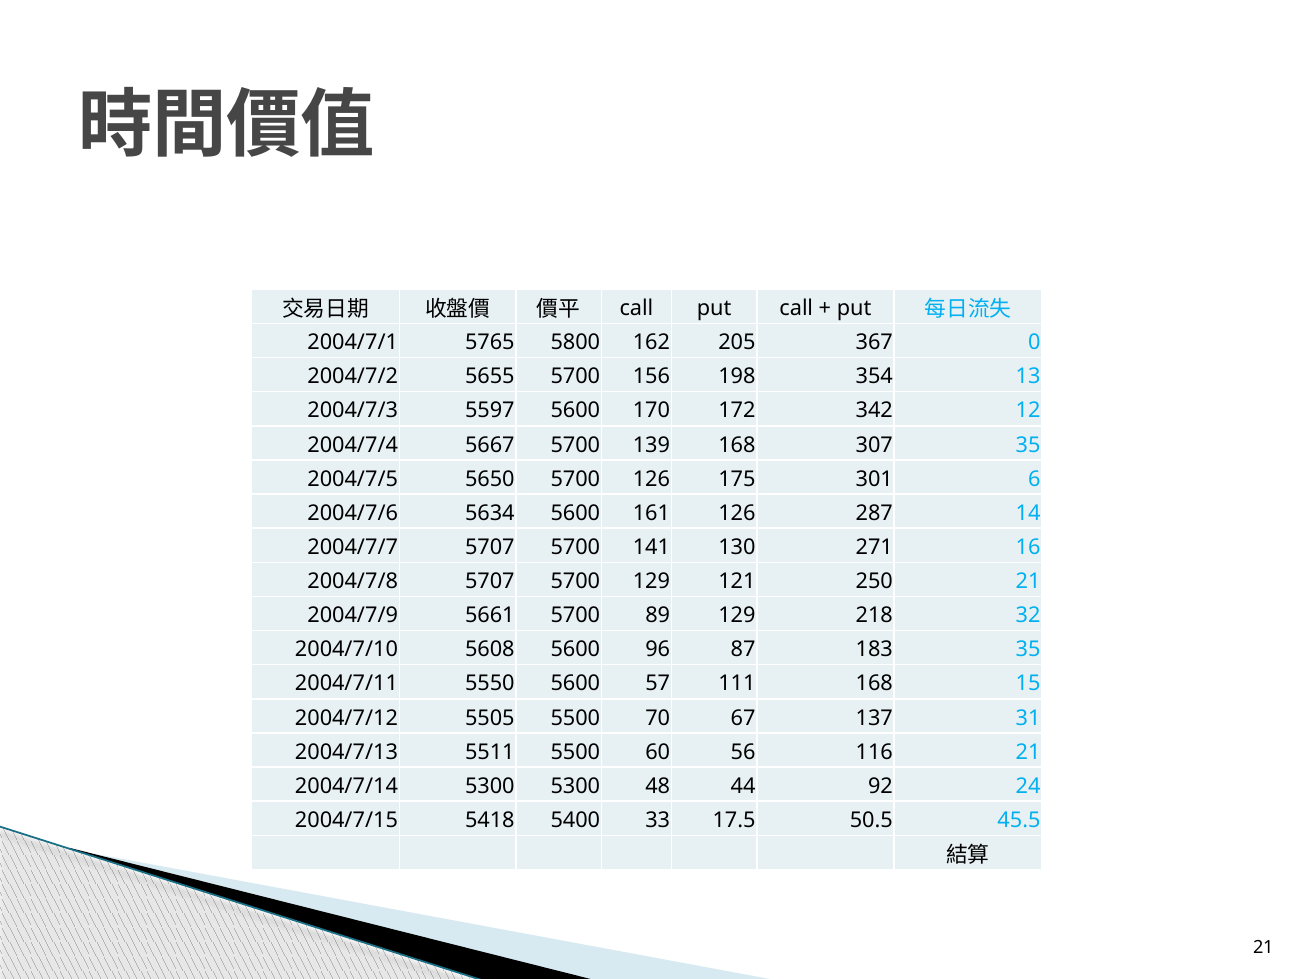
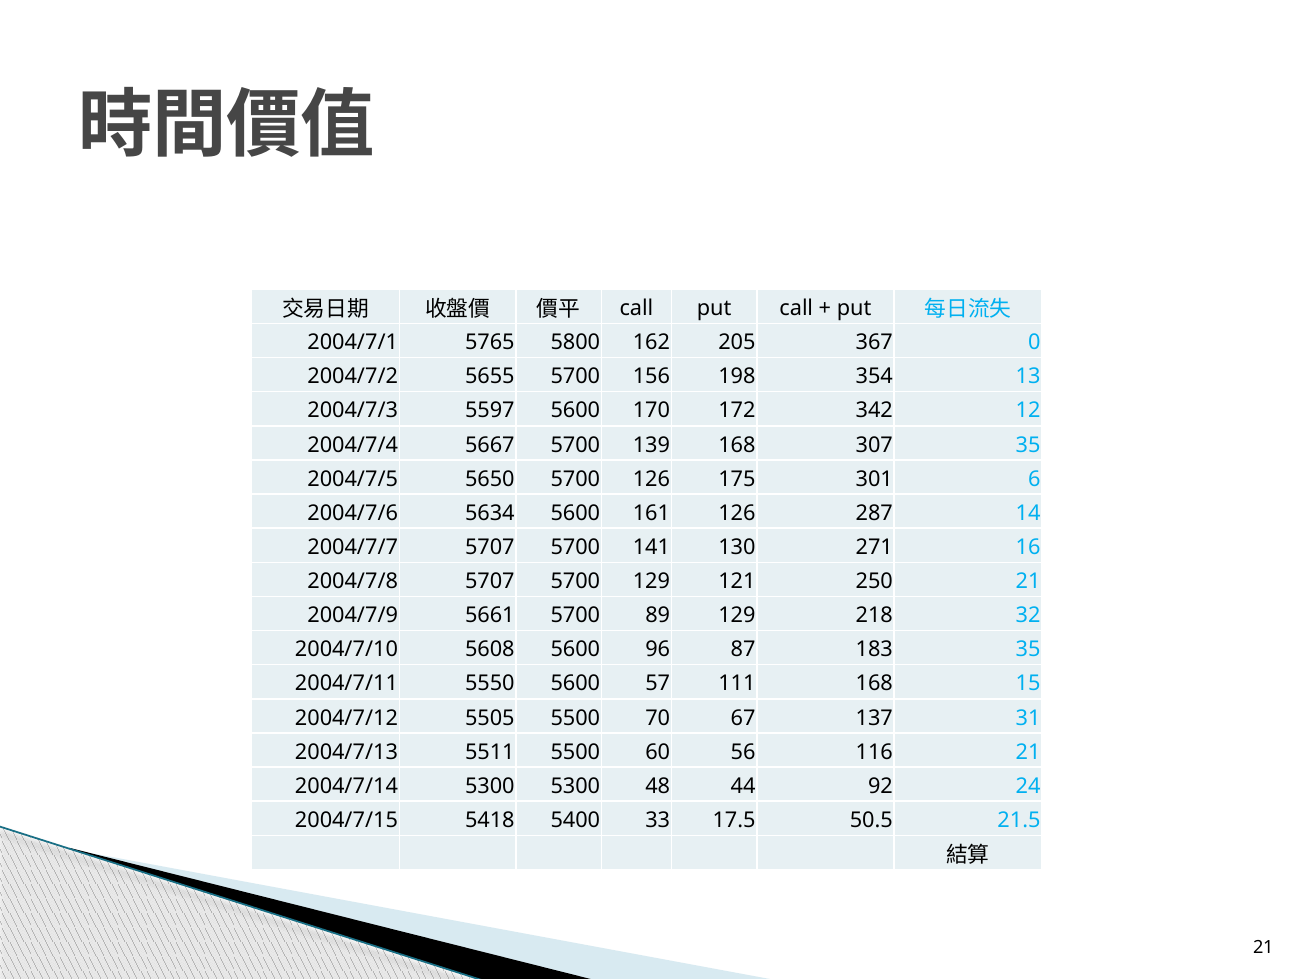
45.5: 45.5 -> 21.5
